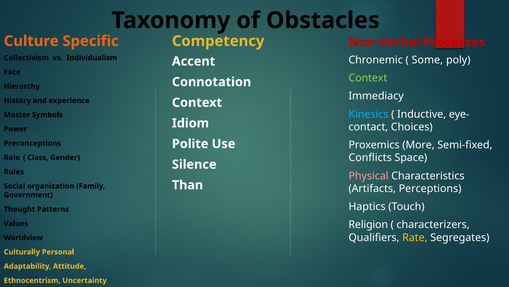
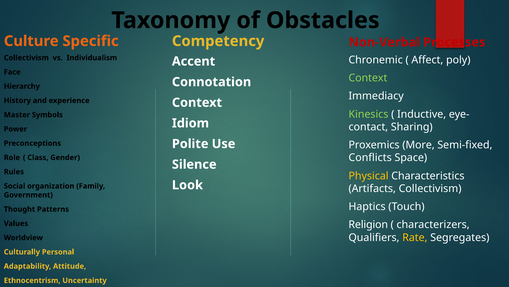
Some: Some -> Affect
Kinesics colour: light blue -> light green
Choices: Choices -> Sharing
Physical colour: pink -> yellow
Than: Than -> Look
Artifacts Perceptions: Perceptions -> Collectivism
